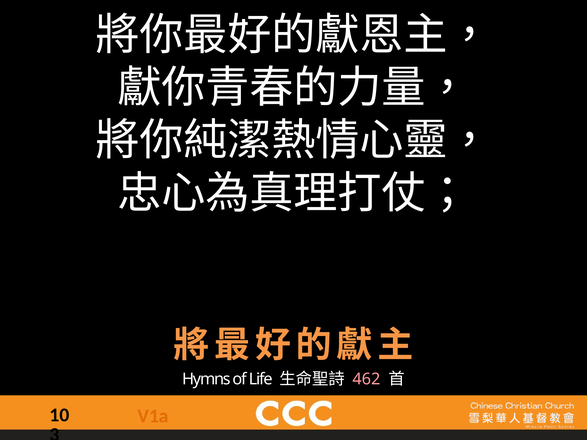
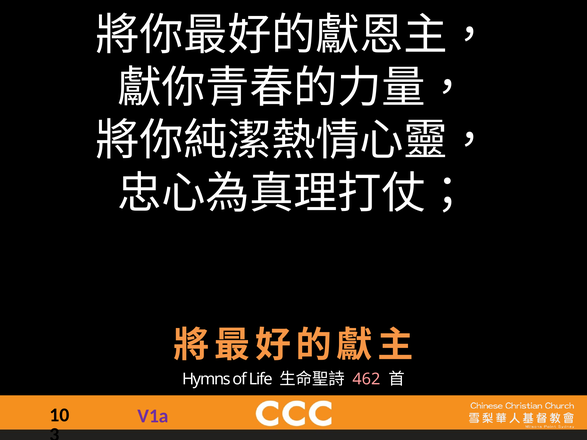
V1a colour: orange -> purple
